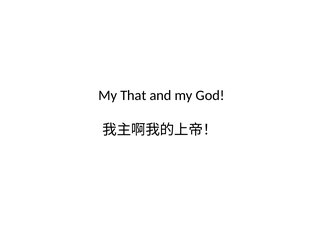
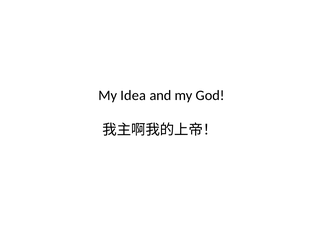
That: That -> Idea
